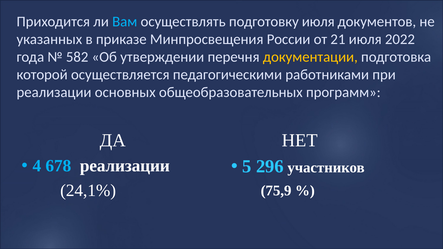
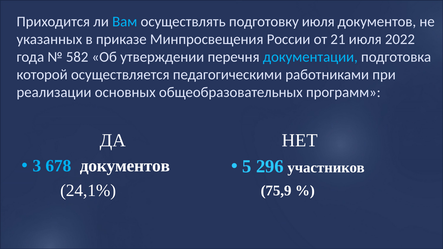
документации colour: yellow -> light blue
4: 4 -> 3
678 реализации: реализации -> документов
